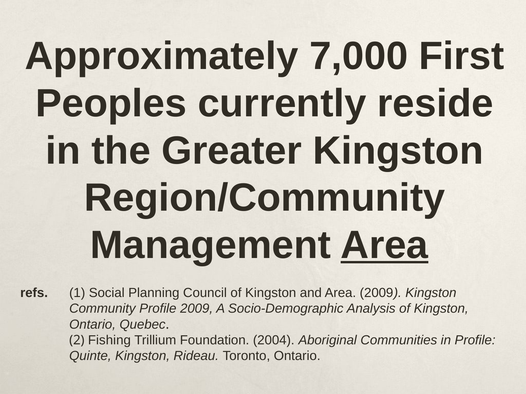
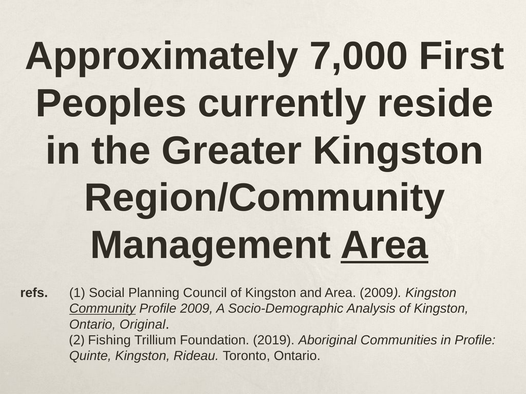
Community underline: none -> present
Quebec: Quebec -> Original
2004: 2004 -> 2019
